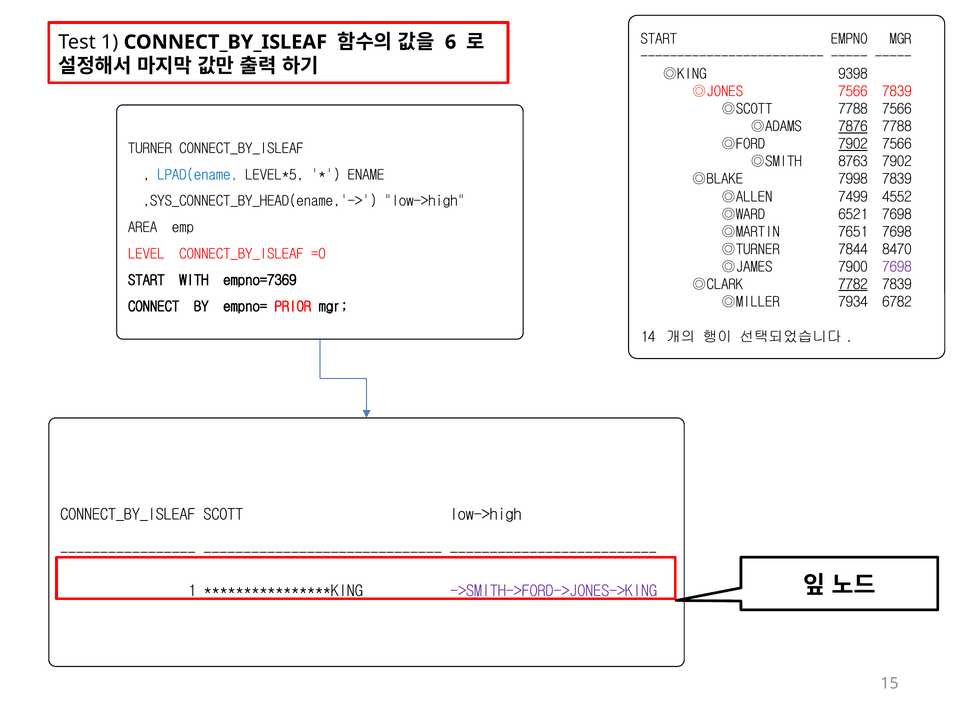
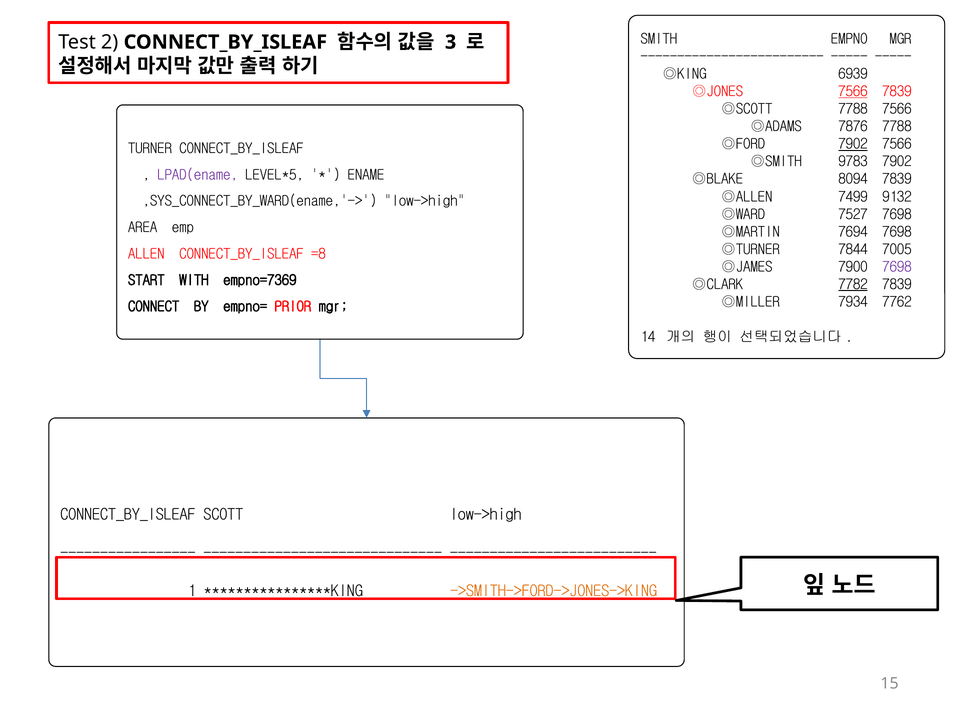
START at (659, 39): START -> SMITH
Test 1: 1 -> 2
6: 6 -> 3
9398: 9398 -> 6939
7566 at (853, 91) underline: none -> present
7876 underline: present -> none
8763: 8763 -> 9783
LPAD(ename colour: blue -> purple
7998: 7998 -> 8094
4552: 4552 -> 9132
,SYS_CONNECT_BY_HEAD(ename,'->: ,SYS_CONNECT_BY_HEAD(ename,'-> -> ,SYS_CONNECT_BY_WARD(ename,'->
6521: 6521 -> 7527
7651: 7651 -> 7694
8470: 8470 -> 7005
LEVEL: LEVEL -> ALLEN
=0: =0 -> =8
6782: 6782 -> 7762
->SMITH->FORD->JONES->KING colour: purple -> orange
